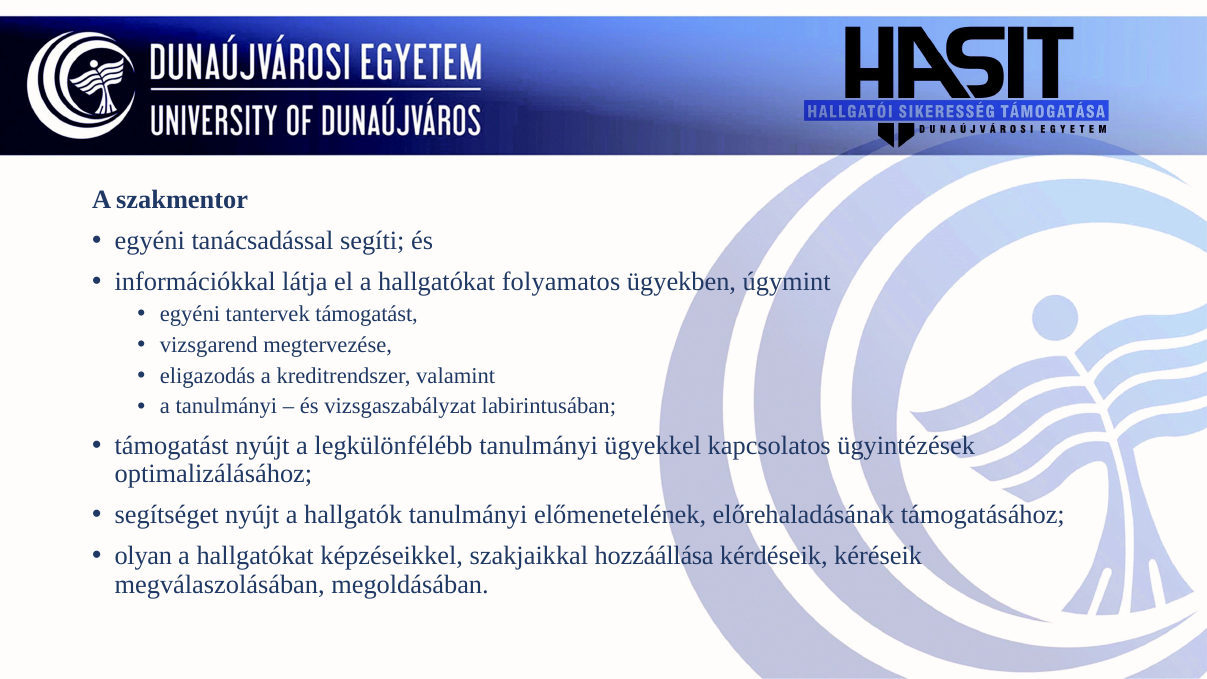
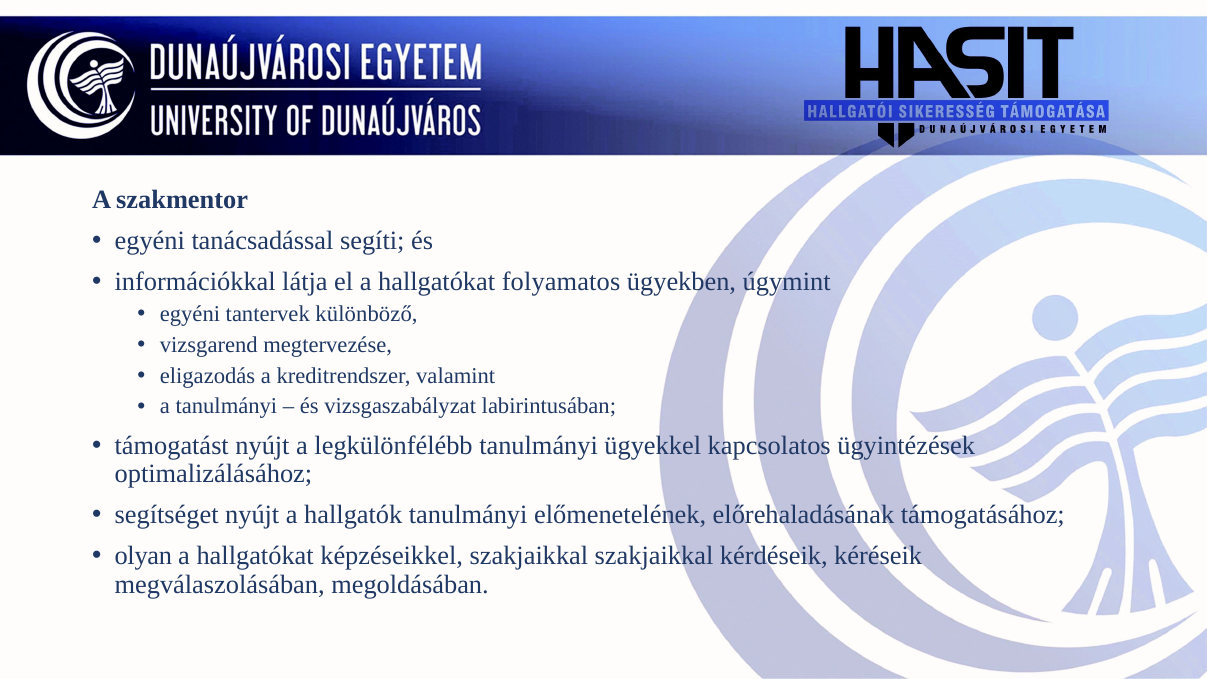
tantervek támogatást: támogatást -> különböző
szakjaikkal hozzáállása: hozzáállása -> szakjaikkal
